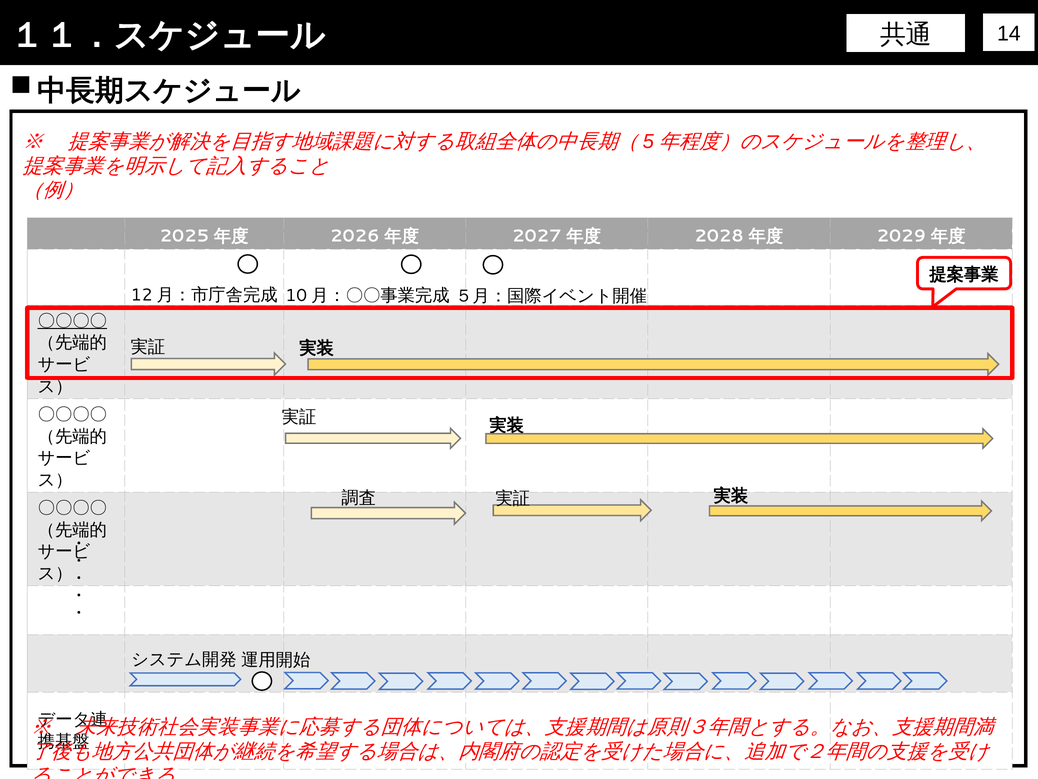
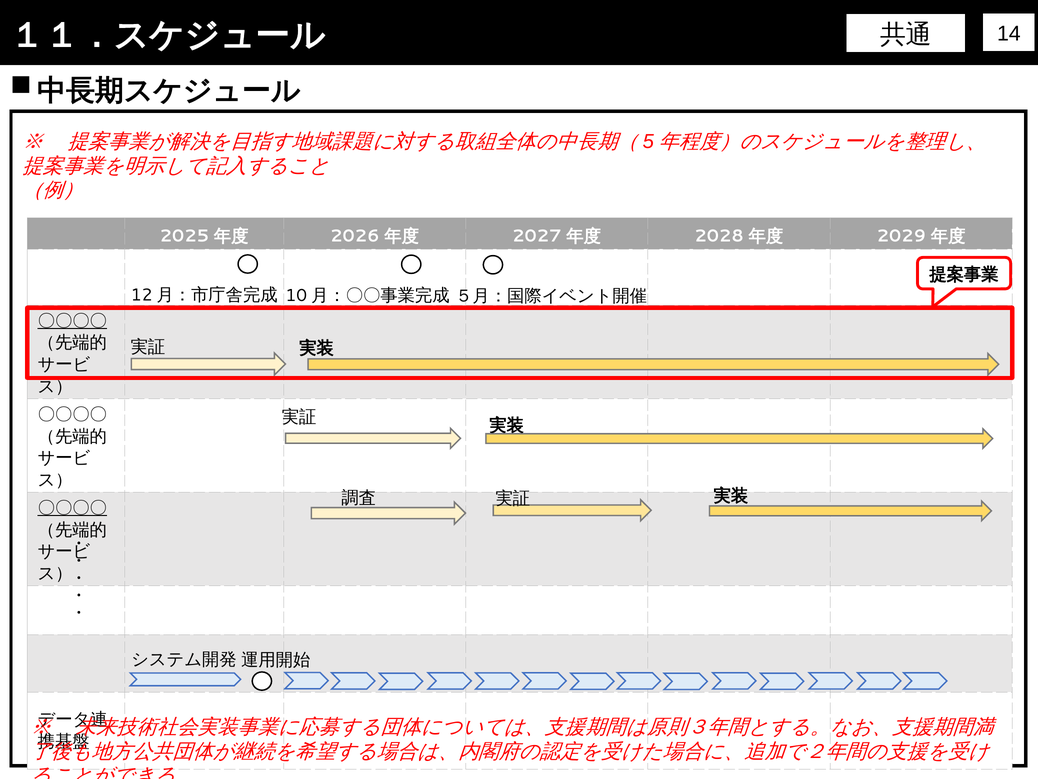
〇〇〇〇 at (72, 508) underline: none -> present
